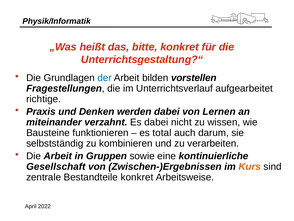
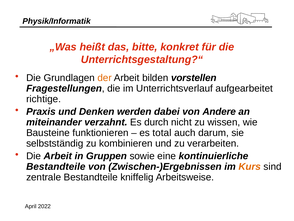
der colour: blue -> orange
Lernen: Lernen -> Andere
Es dabei: dabei -> durch
Gesellschaft at (56, 166): Gesellschaft -> Bestandteile
Bestandteile konkret: konkret -> kniffelig
